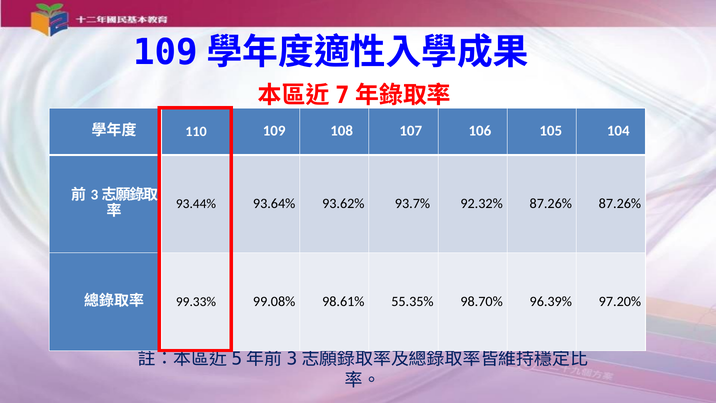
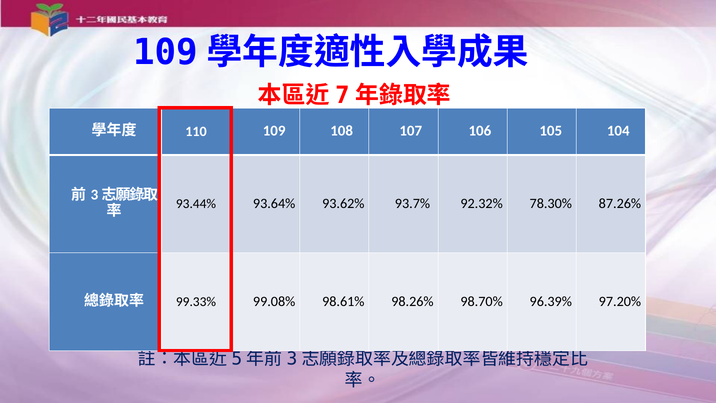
92.32% 87.26%: 87.26% -> 78.30%
55.35%: 55.35% -> 98.26%
